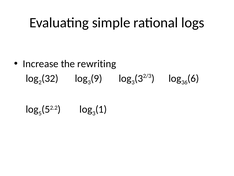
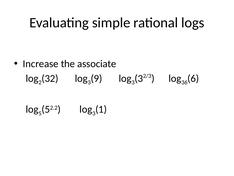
rewriting: rewriting -> associate
